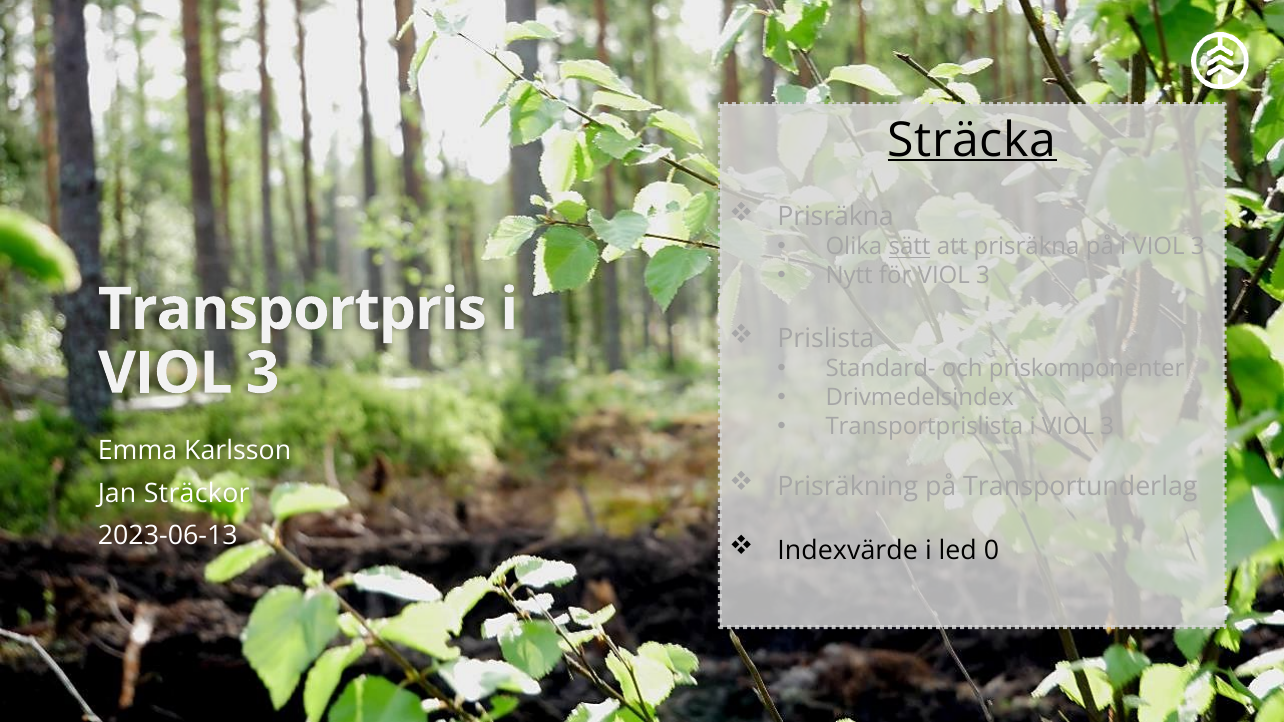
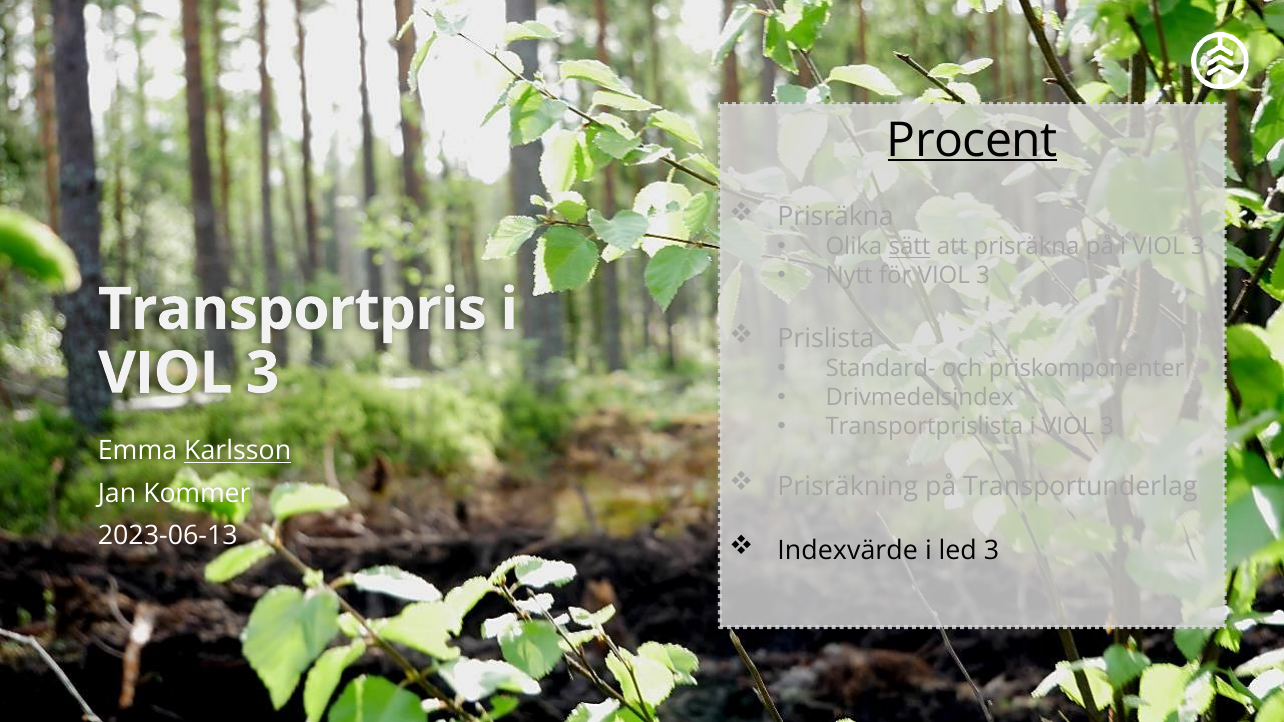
Sträcka: Sträcka -> Procent
Karlsson underline: none -> present
Sträckor: Sträckor -> Kommer
led 0: 0 -> 3
